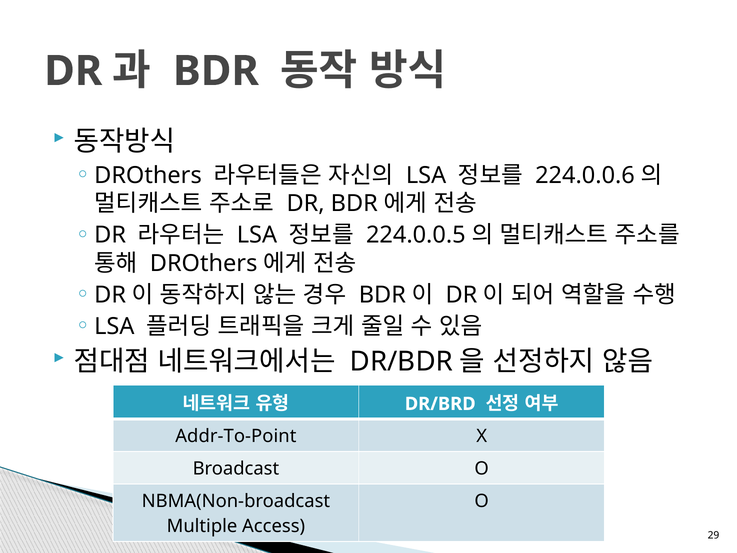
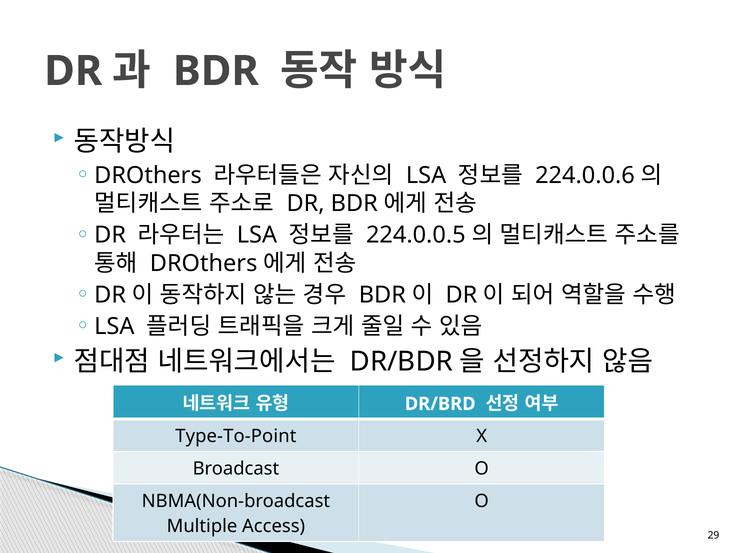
Addr-To-Point: Addr-To-Point -> Type-To-Point
